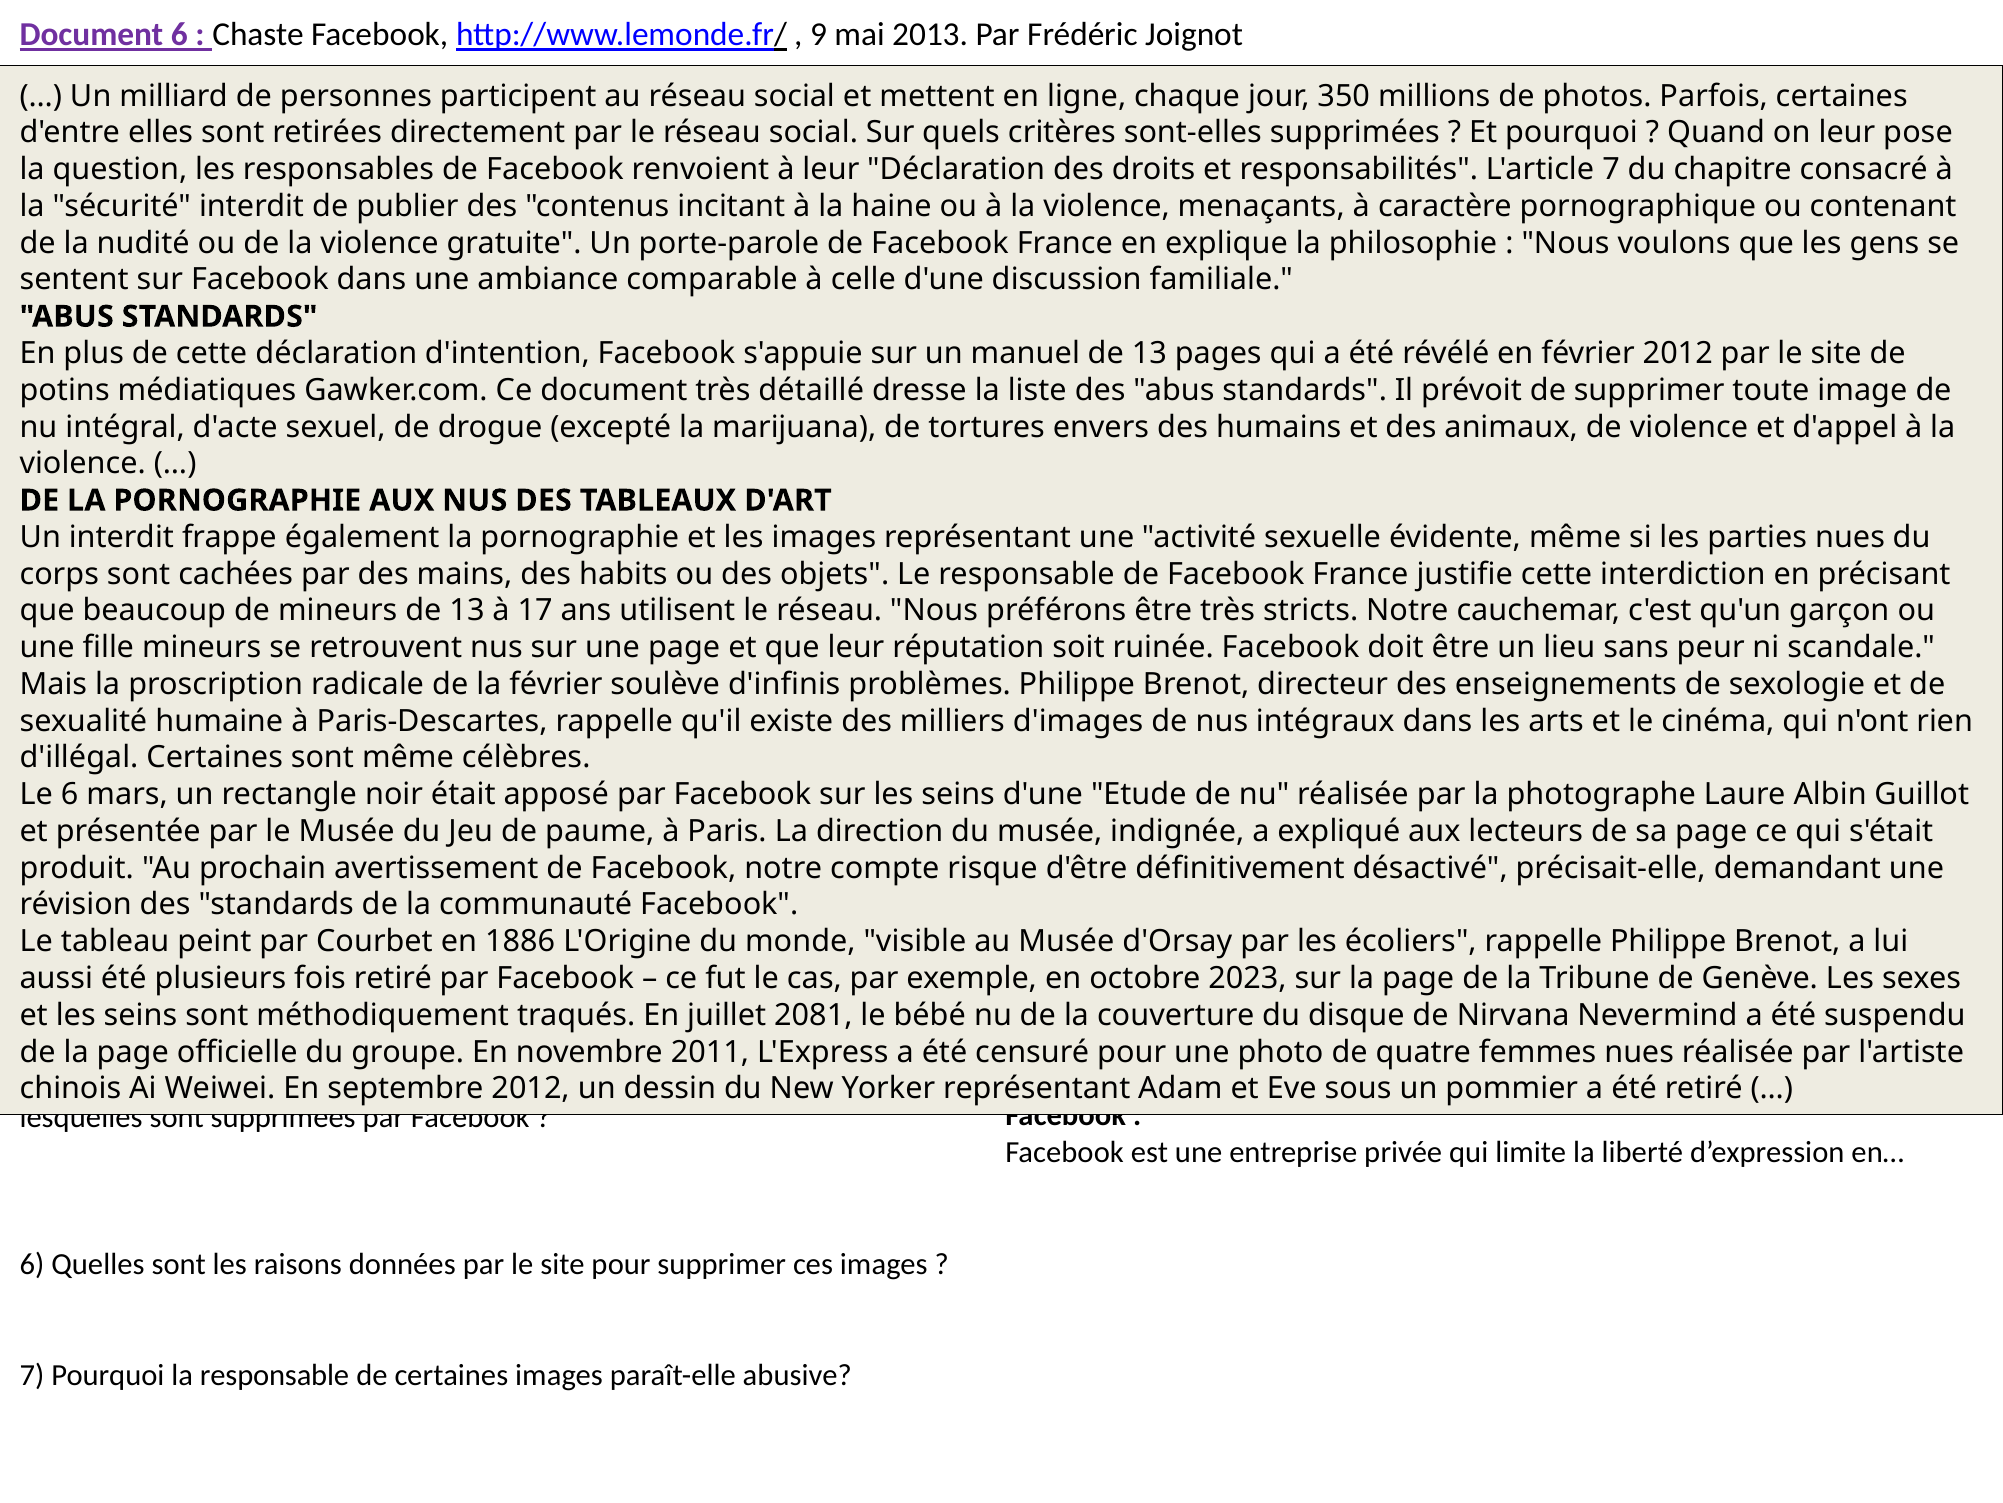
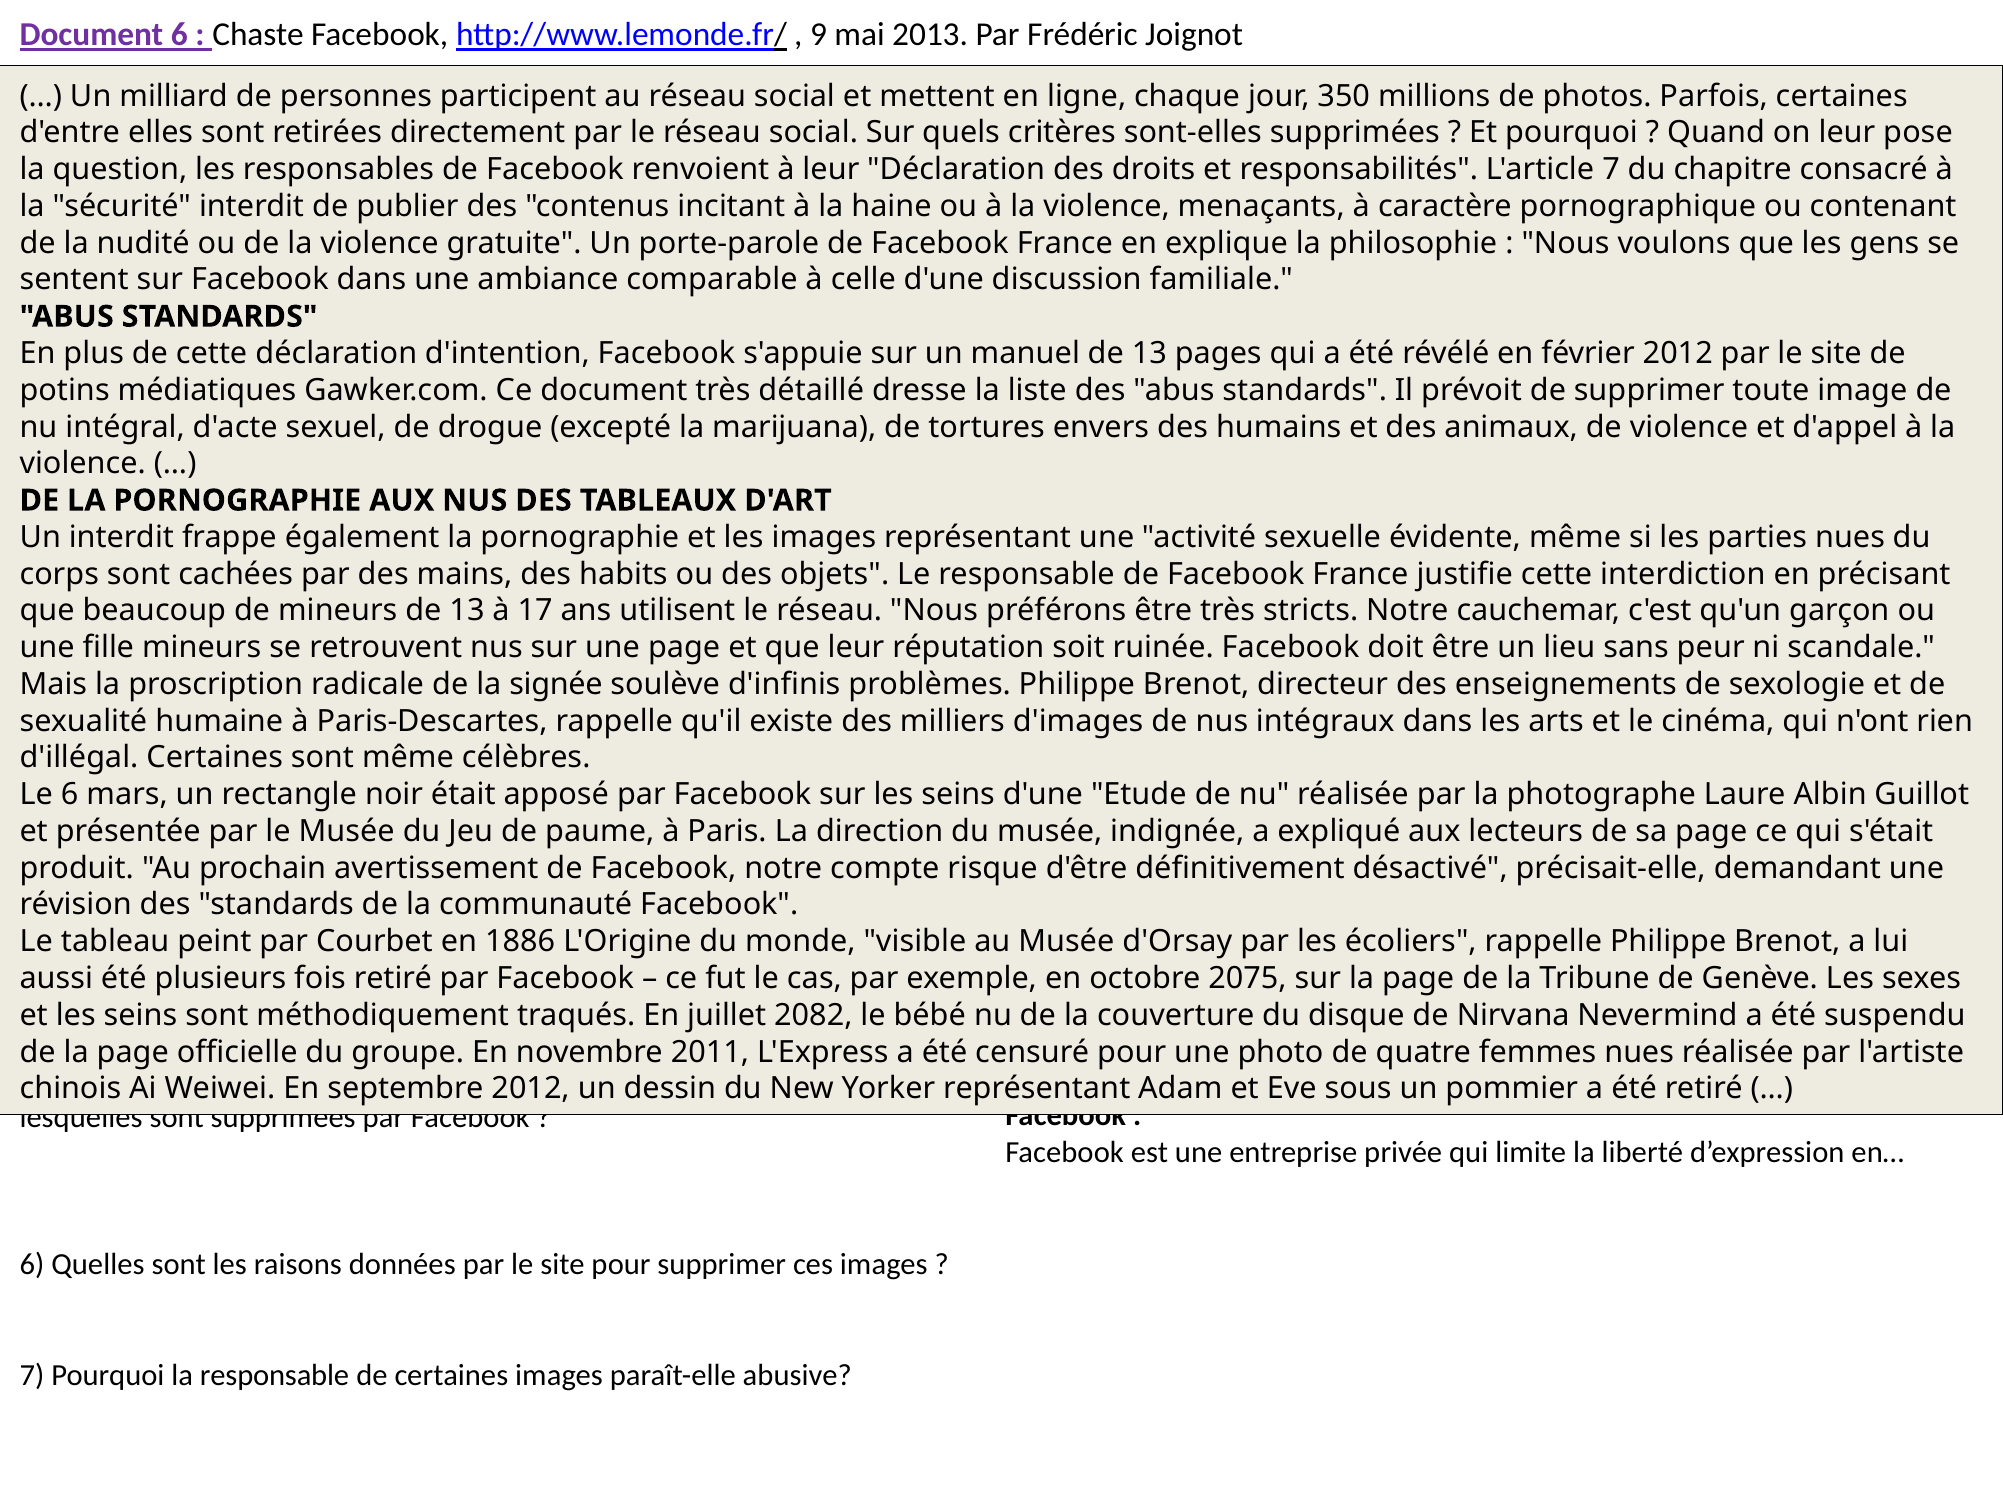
la février: février -> signée
2023: 2023 -> 2075
2081: 2081 -> 2082
